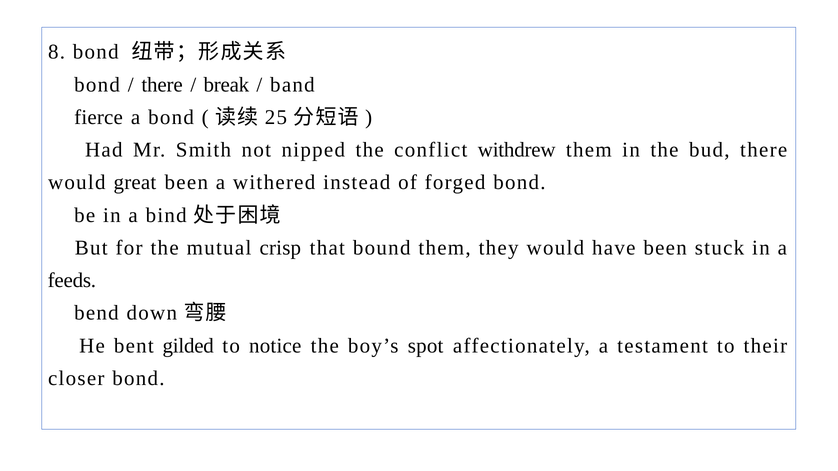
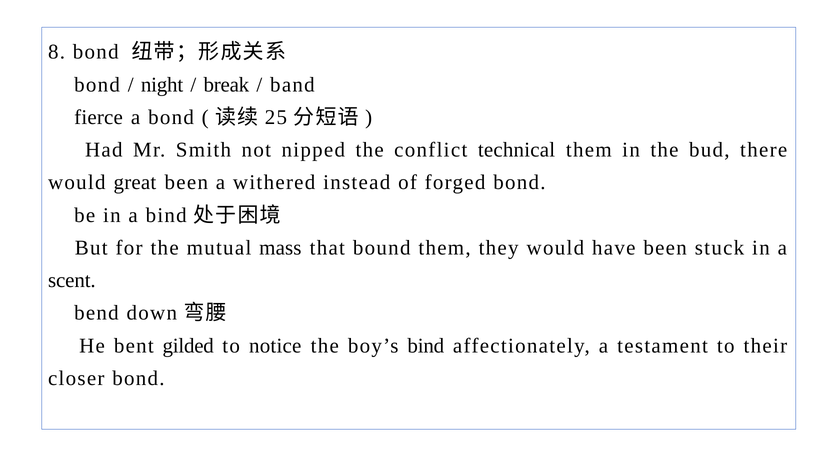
there at (162, 85): there -> night
withdrew: withdrew -> technical
crisp: crisp -> mass
feeds: feeds -> scent
boy’s spot: spot -> bind
